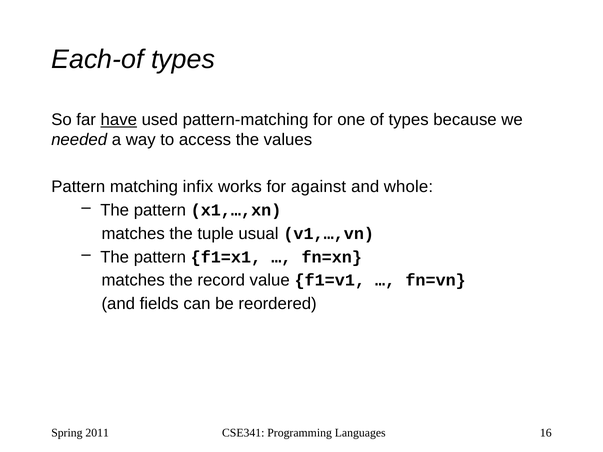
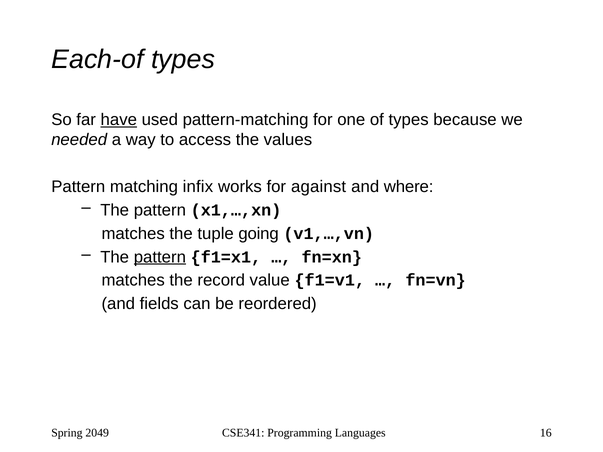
whole: whole -> where
usual: usual -> going
pattern at (160, 257) underline: none -> present
2011: 2011 -> 2049
